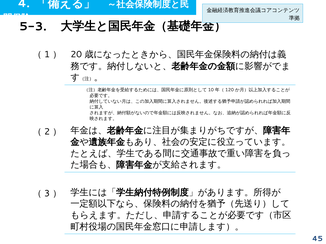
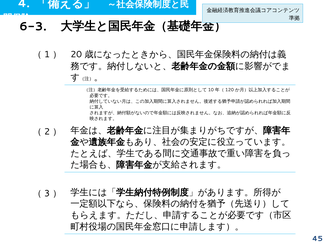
5-3: 5-3 -> 6-3
